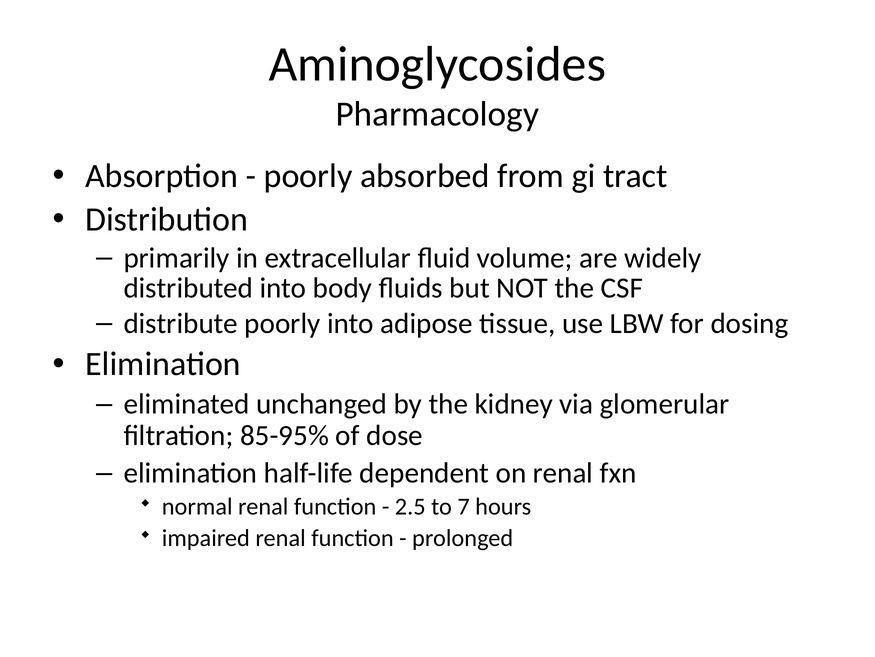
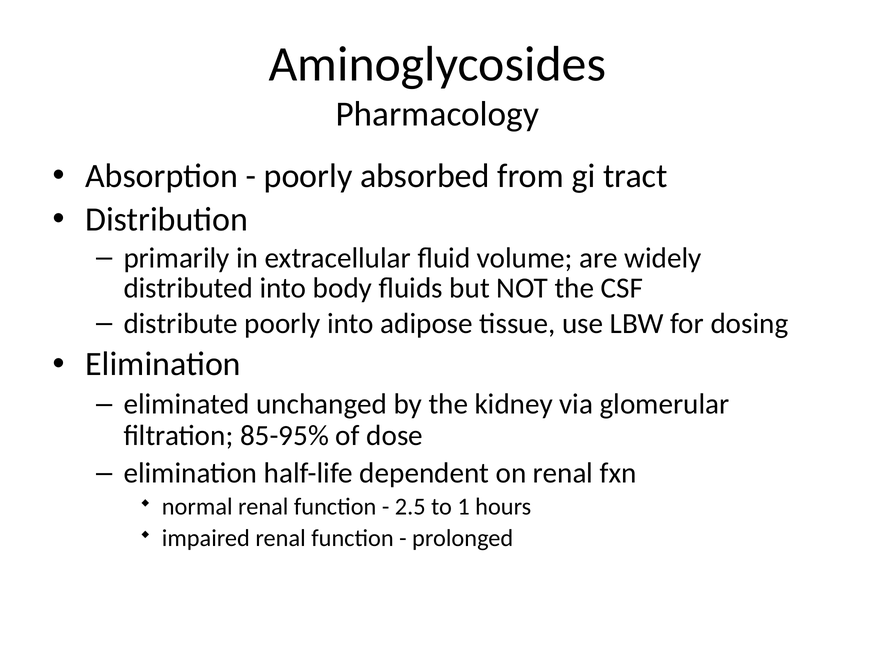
7: 7 -> 1
